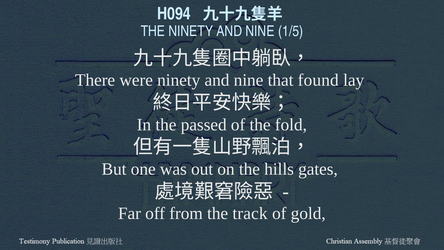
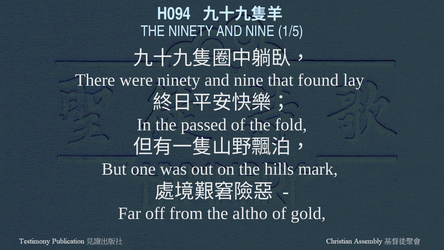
gates: gates -> mark
track: track -> altho
